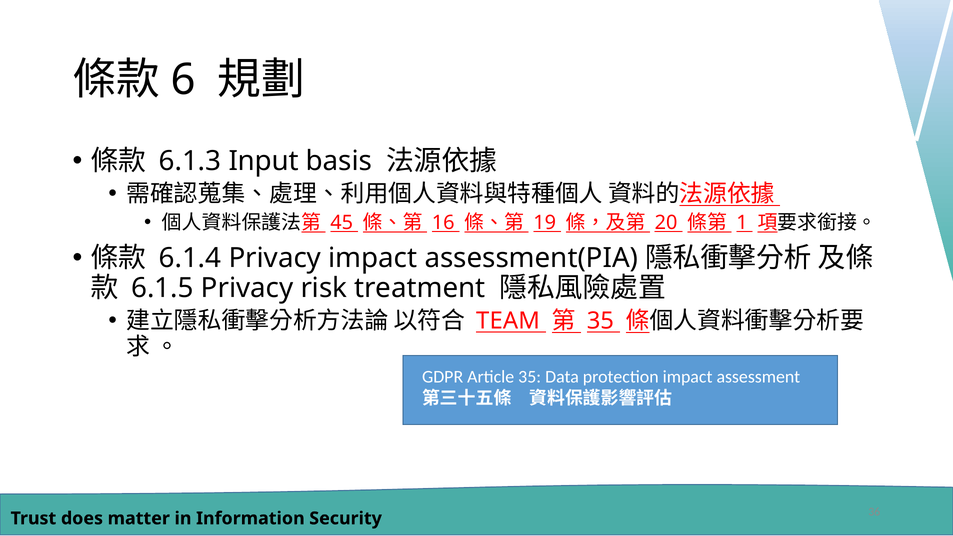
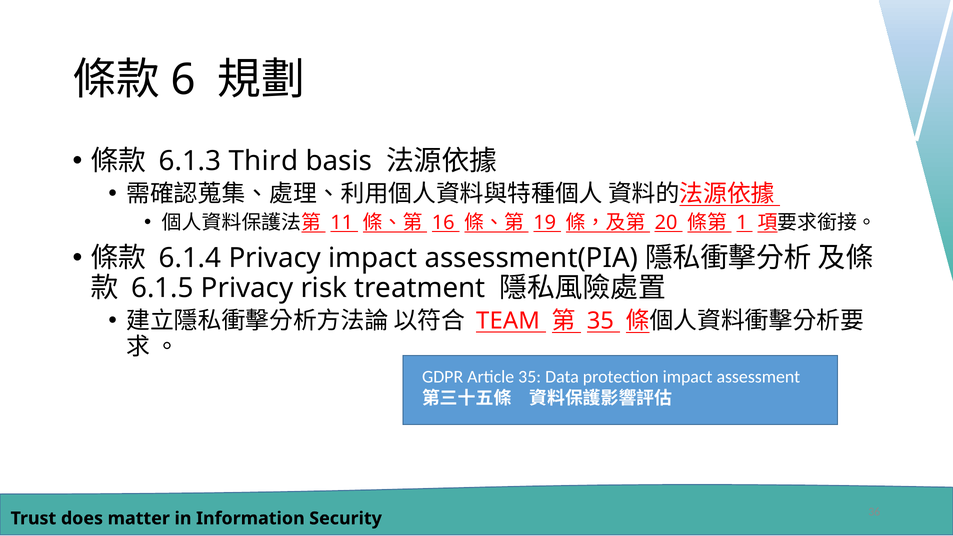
Input: Input -> Third
45: 45 -> 11
